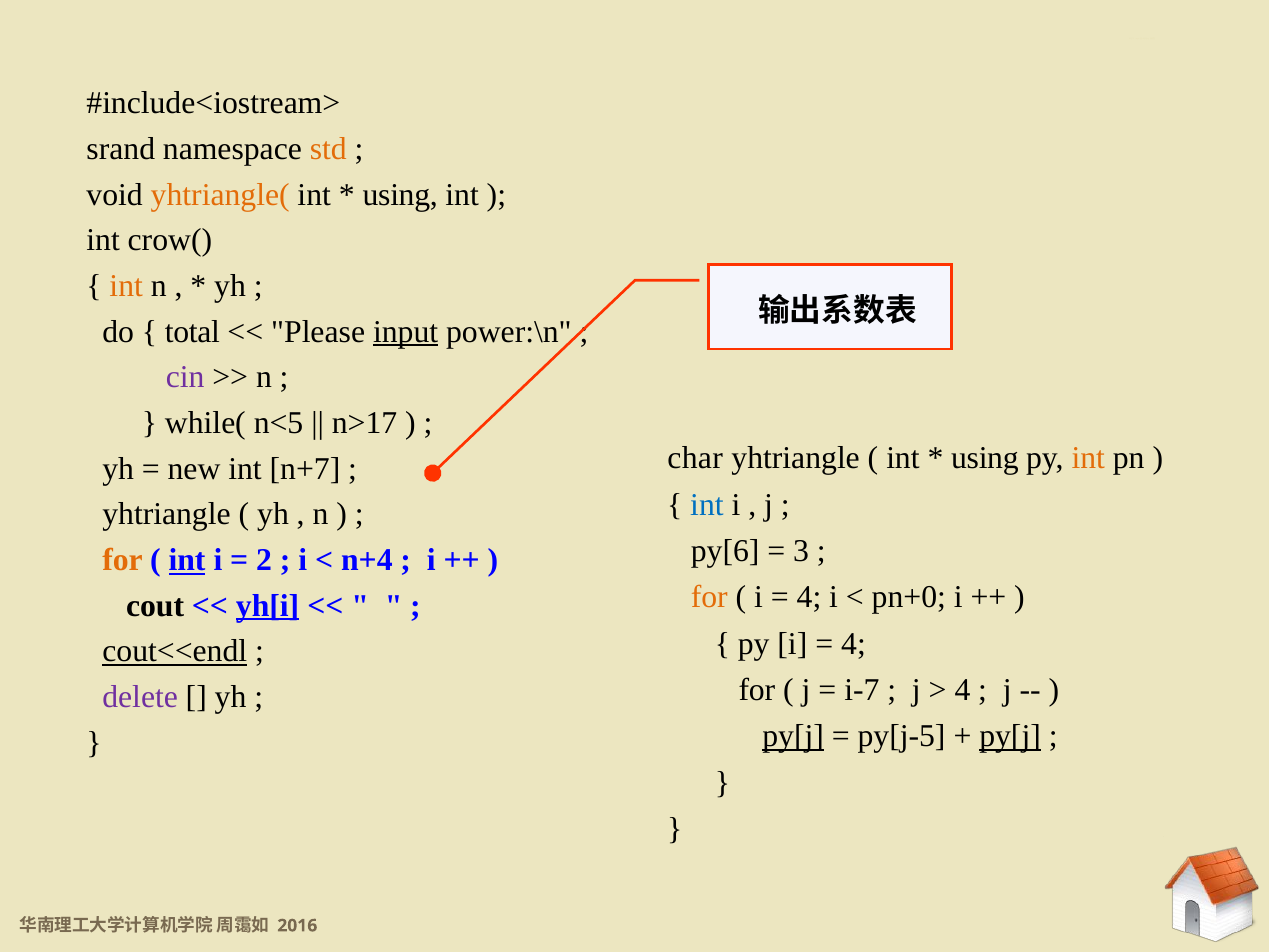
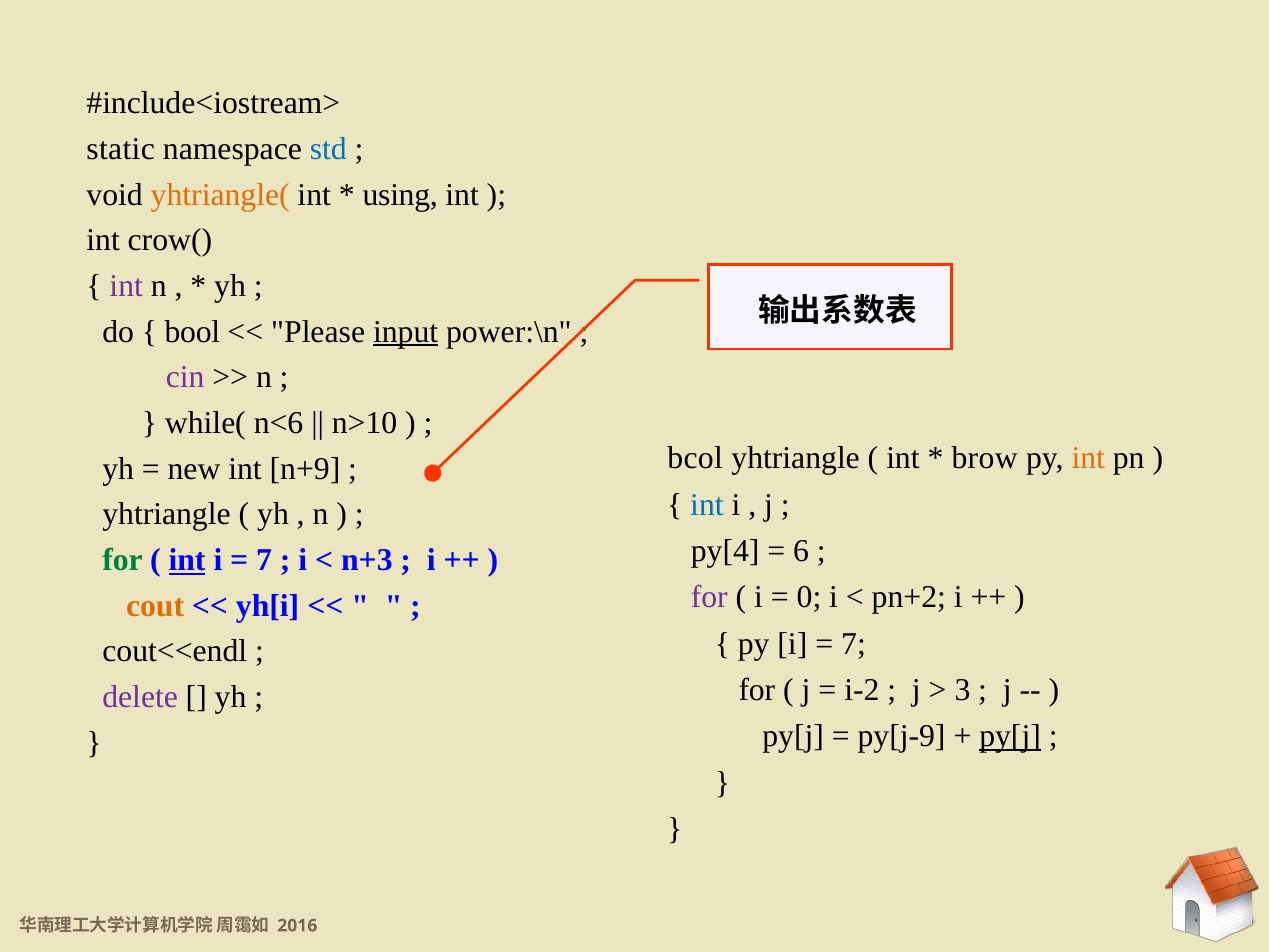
srand: srand -> static
std colour: orange -> blue
int at (126, 286) colour: orange -> purple
total: total -> bool
n<5: n<5 -> n<6
n>17: n>17 -> n>10
char: char -> bcol
using at (985, 458): using -> brow
n+7: n+7 -> n+9
py[6: py[6 -> py[4
3: 3 -> 6
for at (123, 560) colour: orange -> green
2 at (264, 560): 2 -> 7
n+4: n+4 -> n+3
for at (709, 597) colour: orange -> purple
4 at (809, 597): 4 -> 0
pn+0: pn+0 -> pn+2
cout colour: black -> orange
yh[i underline: present -> none
4 at (853, 644): 4 -> 7
cout<<endl underline: present -> none
i-7: i-7 -> i-2
4 at (962, 690): 4 -> 3
py[j at (793, 736) underline: present -> none
py[j-5: py[j-5 -> py[j-9
